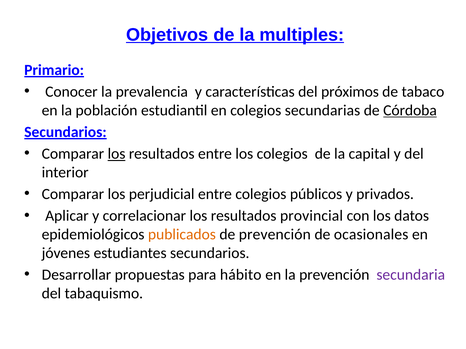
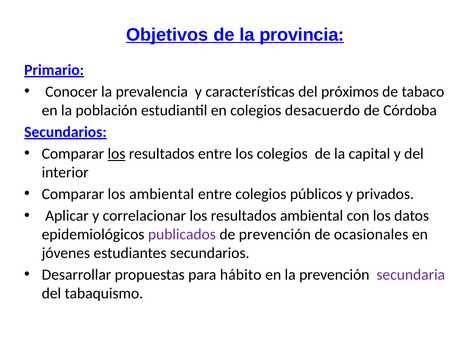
multiples: multiples -> provincia
secundarias: secundarias -> desacuerdo
Córdoba underline: present -> none
los perjudicial: perjudicial -> ambiental
resultados provincial: provincial -> ambiental
publicados colour: orange -> purple
